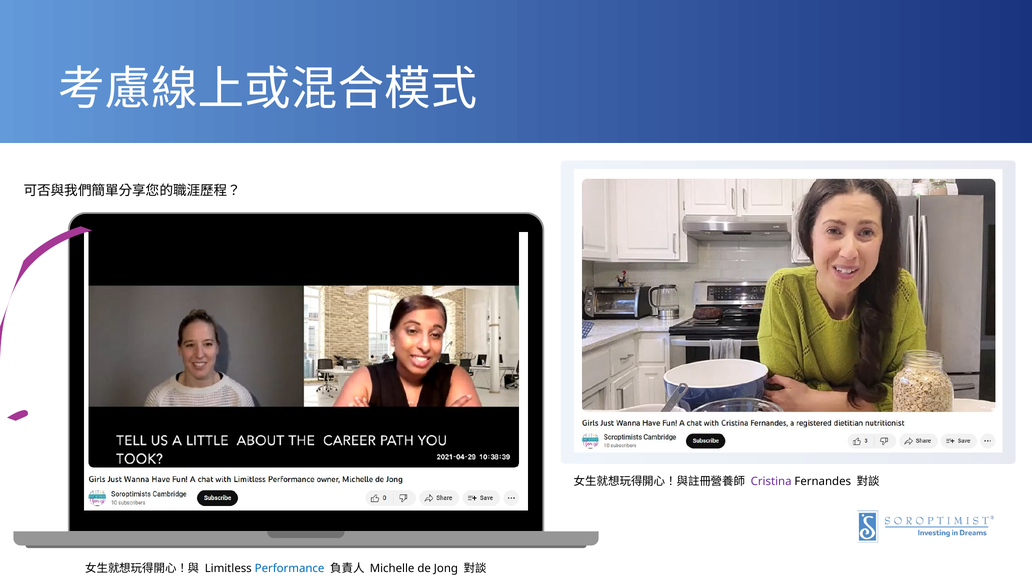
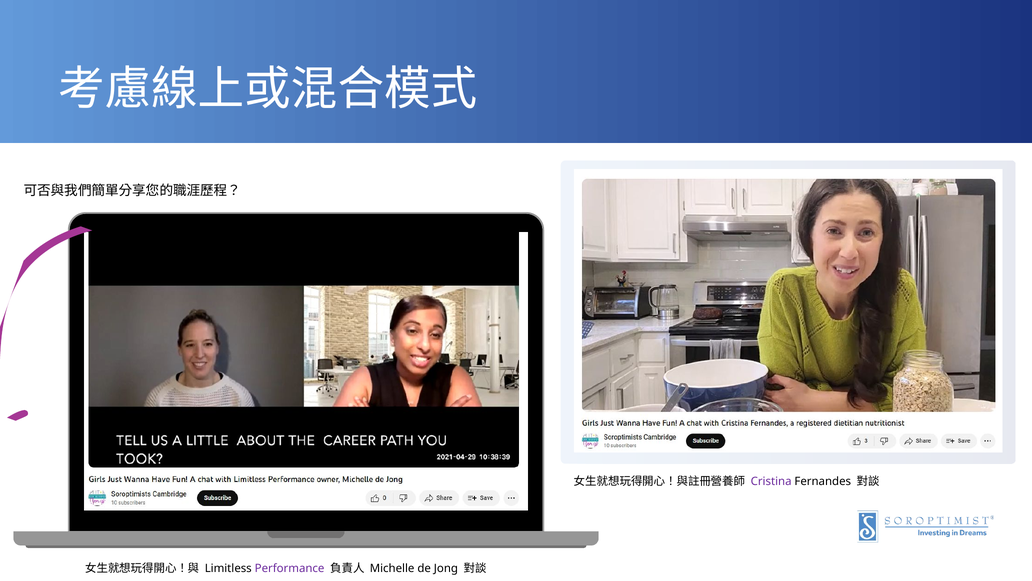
Performance colour: blue -> purple
